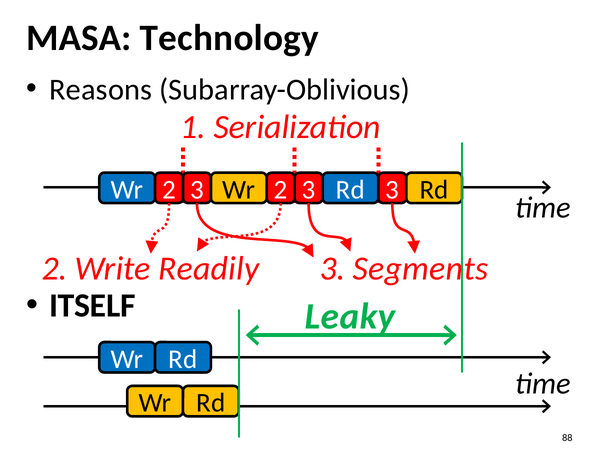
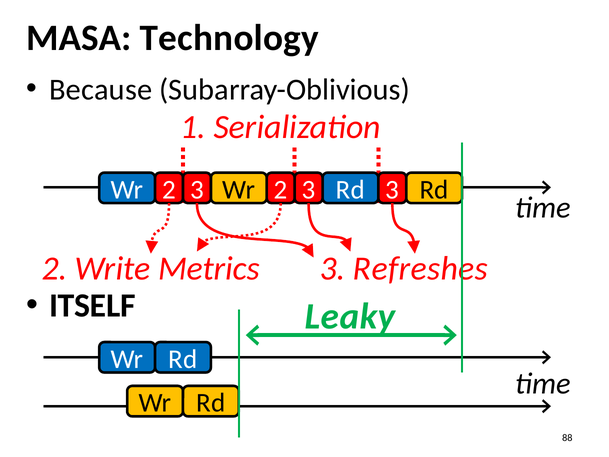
Reasons: Reasons -> Because
Readily: Readily -> Metrics
Segments: Segments -> Refreshes
